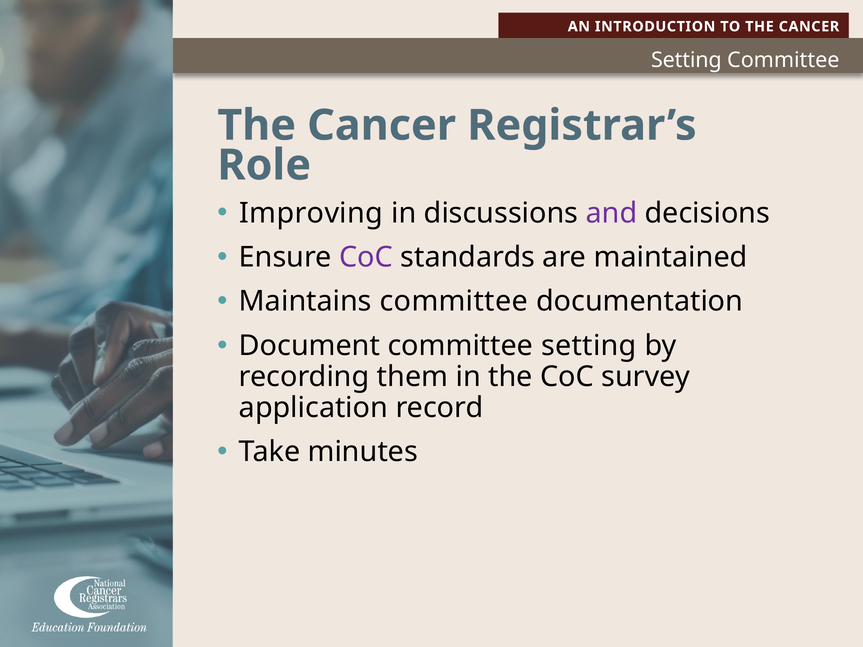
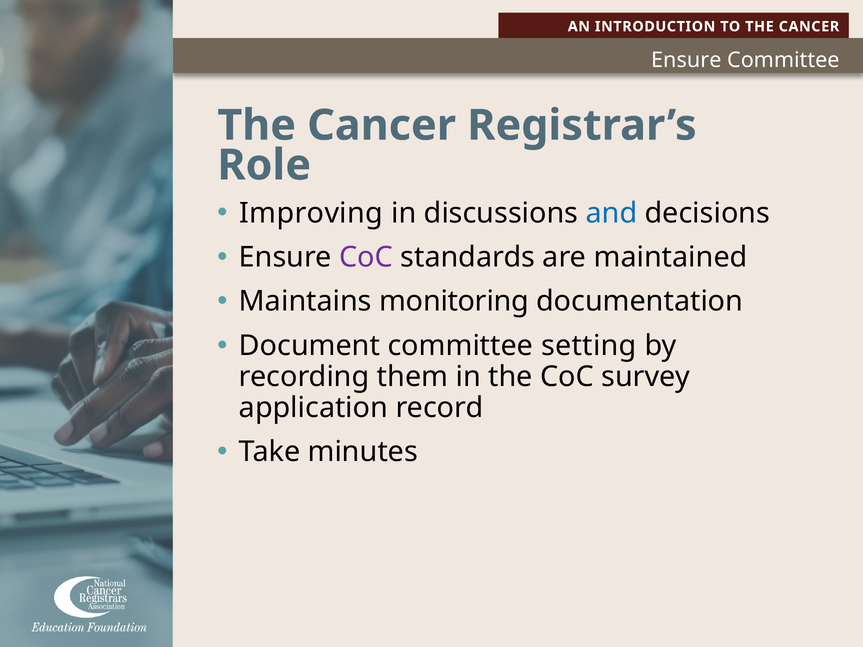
Setting at (686, 60): Setting -> Ensure
and colour: purple -> blue
Maintains committee: committee -> monitoring
